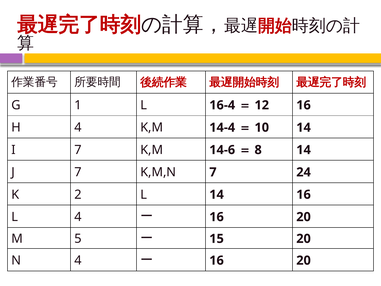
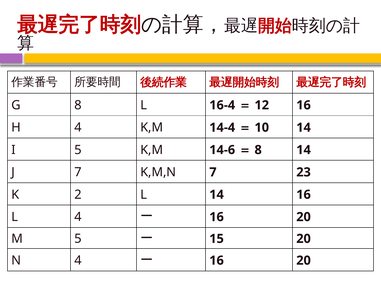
G 1: 1 -> 8
I 7: 7 -> 5
24: 24 -> 23
